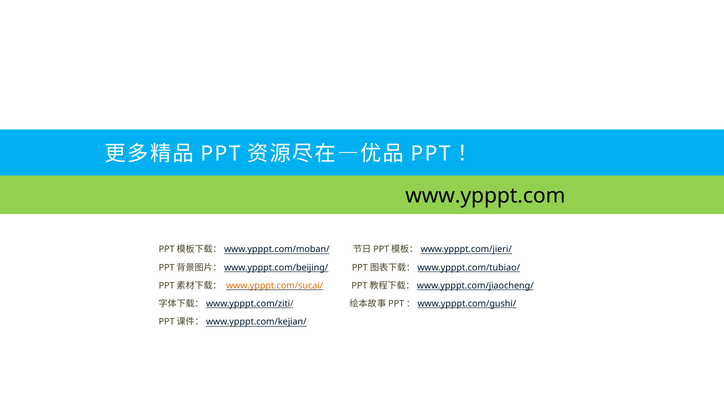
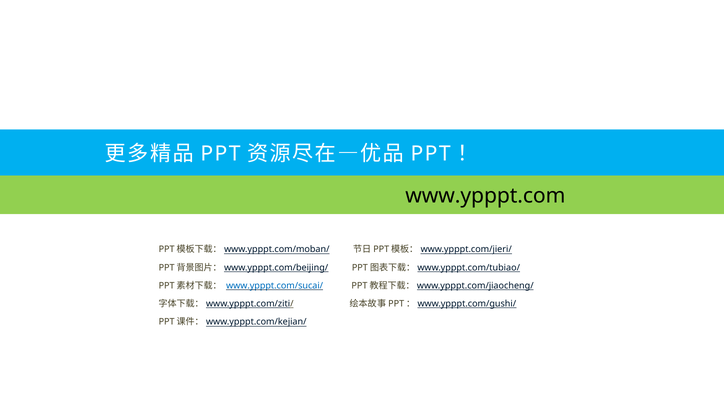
www.ypppt.com/sucai/ colour: orange -> blue
